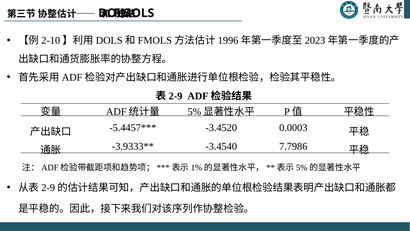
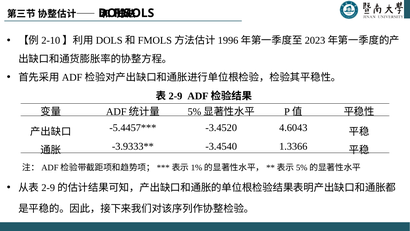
0.0003: 0.0003 -> 4.6043
7.7986: 7.7986 -> 1.3366
